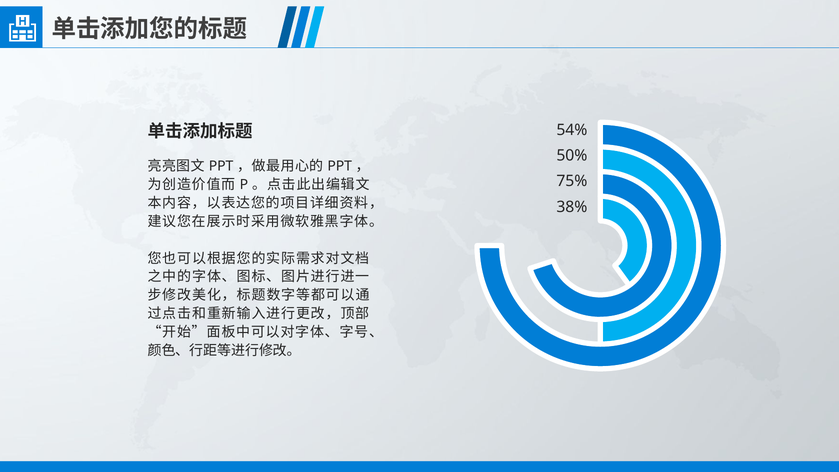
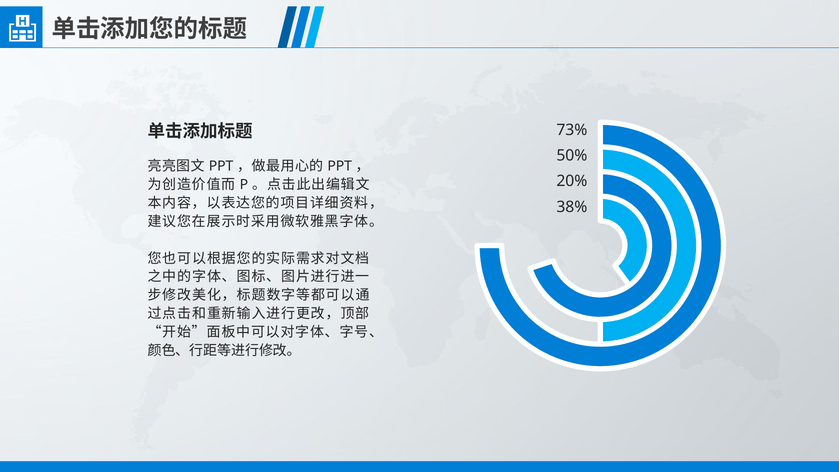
54%: 54% -> 73%
75%: 75% -> 20%
